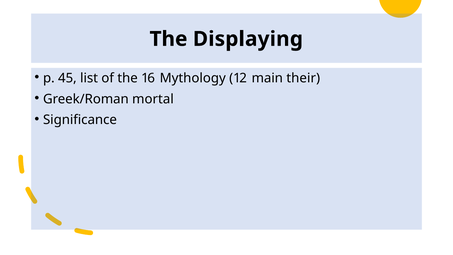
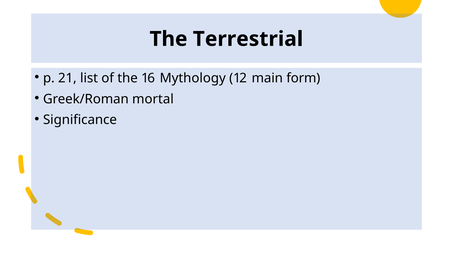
Displaying: Displaying -> Terrestrial
45: 45 -> 21
their: their -> form
